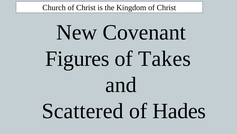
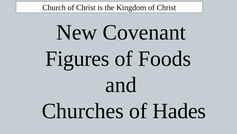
Takes: Takes -> Foods
Scattered: Scattered -> Churches
